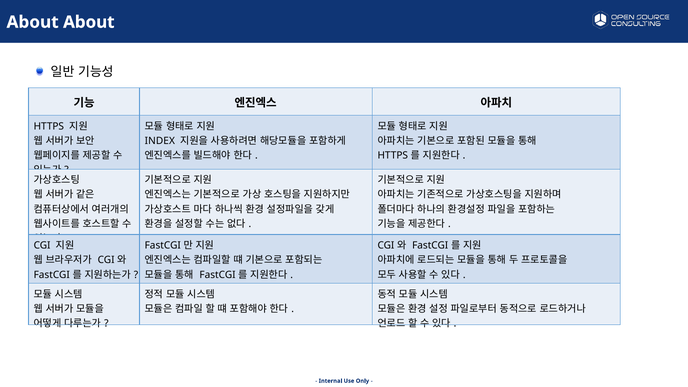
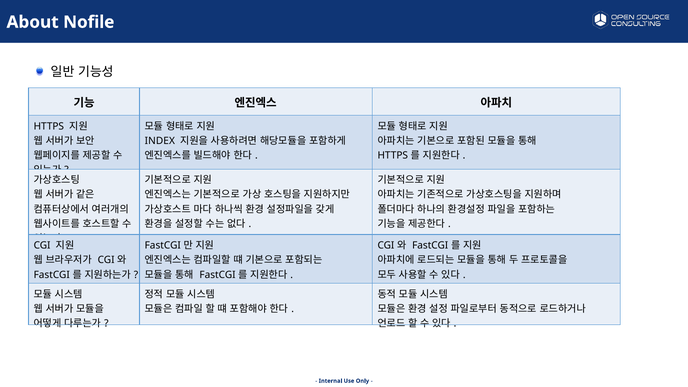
About About: About -> Nofile
